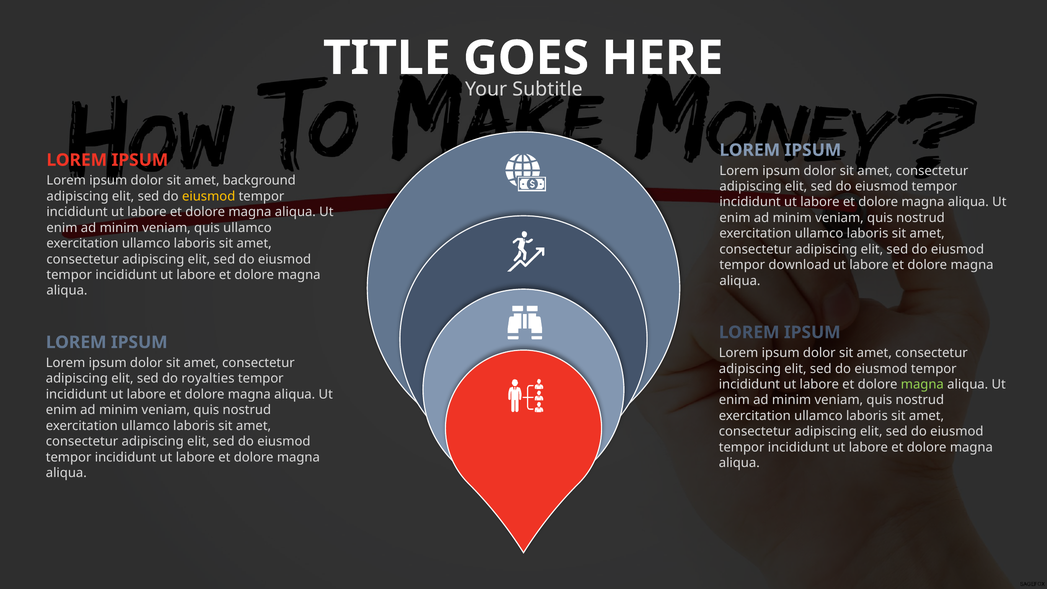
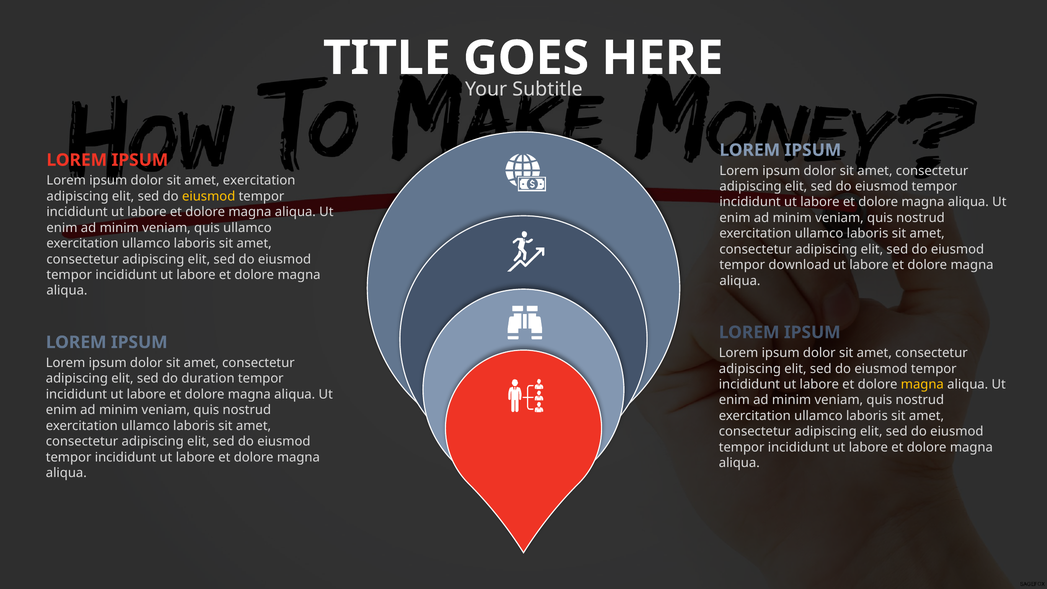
amet background: background -> exercitation
royalties: royalties -> duration
magna at (922, 384) colour: light green -> yellow
